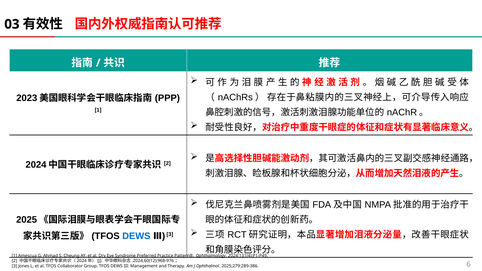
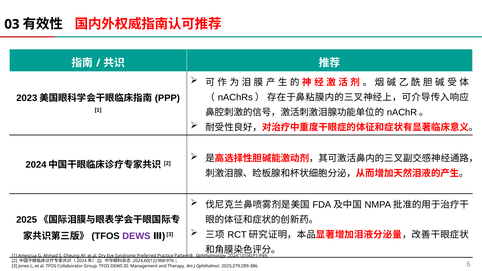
DEWS at (136, 236) colour: blue -> purple
